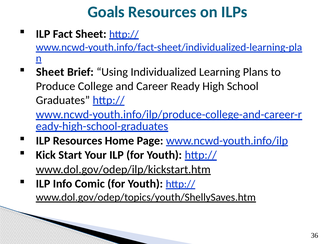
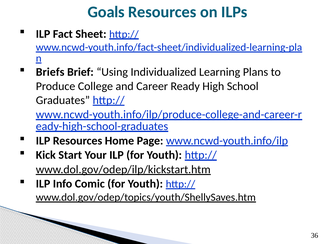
Sheet at (50, 72): Sheet -> Briefs
